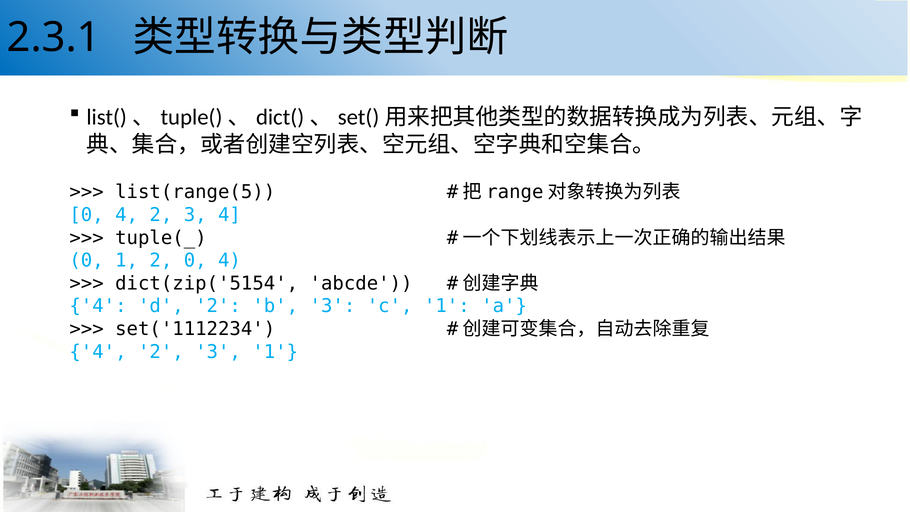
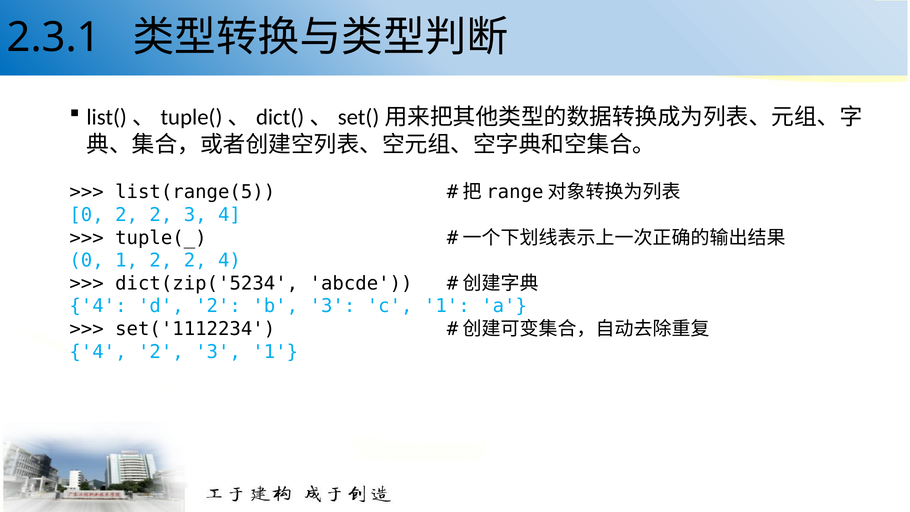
4 at (127, 215): 4 -> 2
1 2 0: 0 -> 2
dict(zip('5154: dict(zip('5154 -> dict(zip('5234
